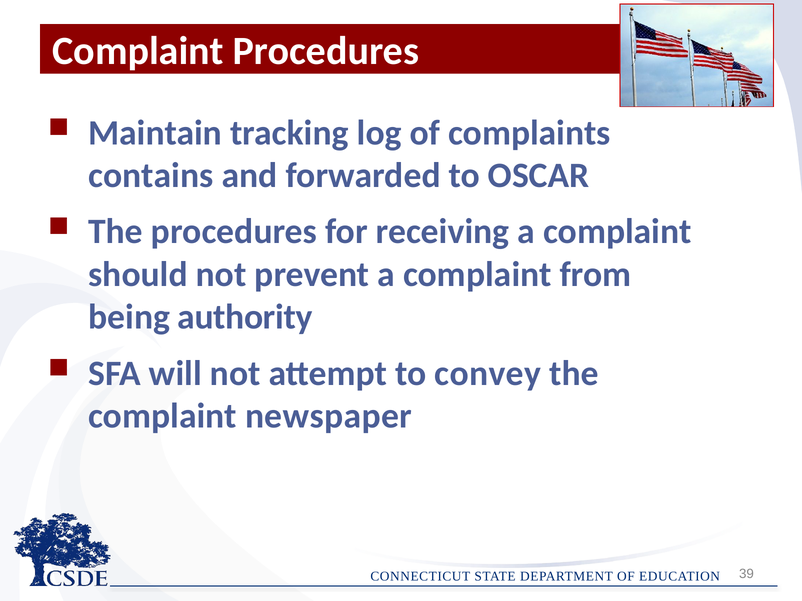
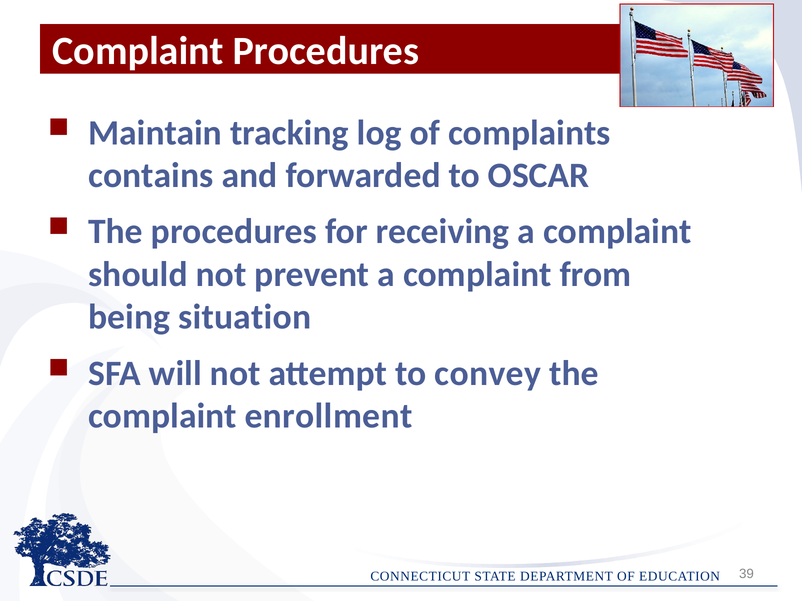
authority: authority -> situation
newspaper: newspaper -> enrollment
